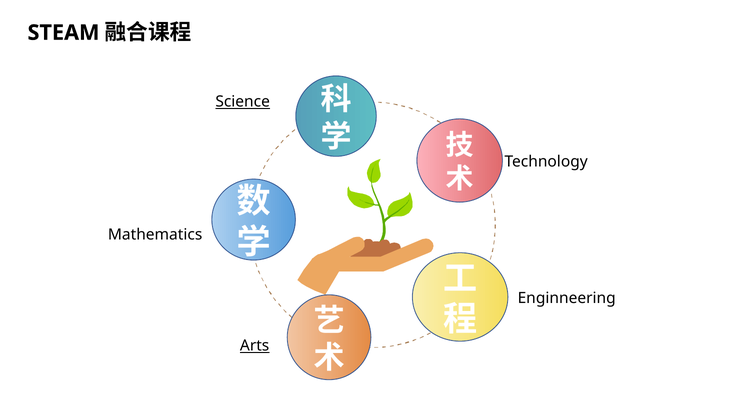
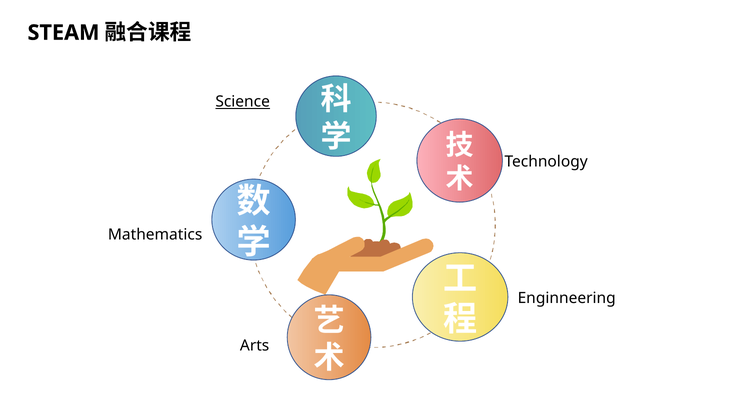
Arts underline: present -> none
